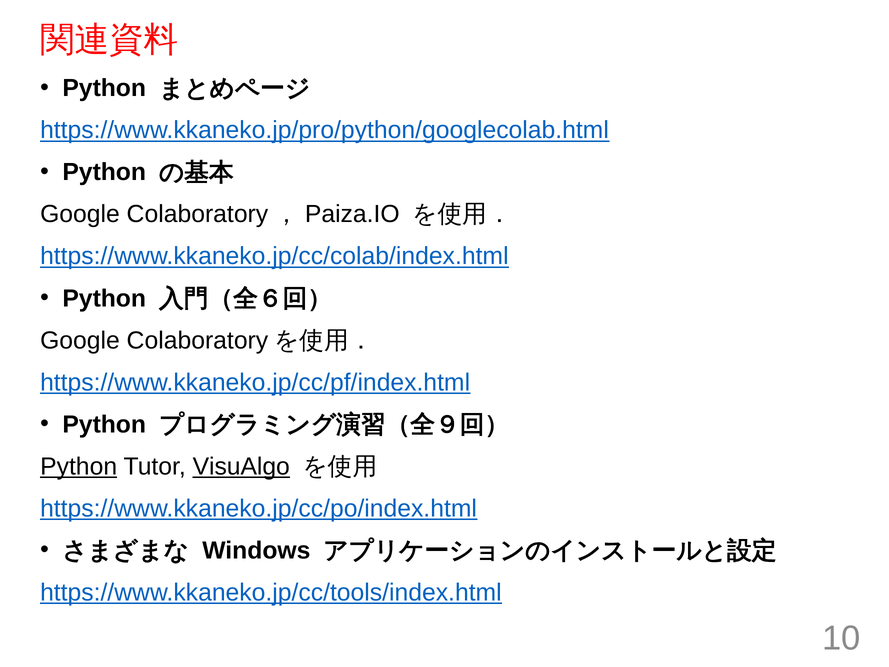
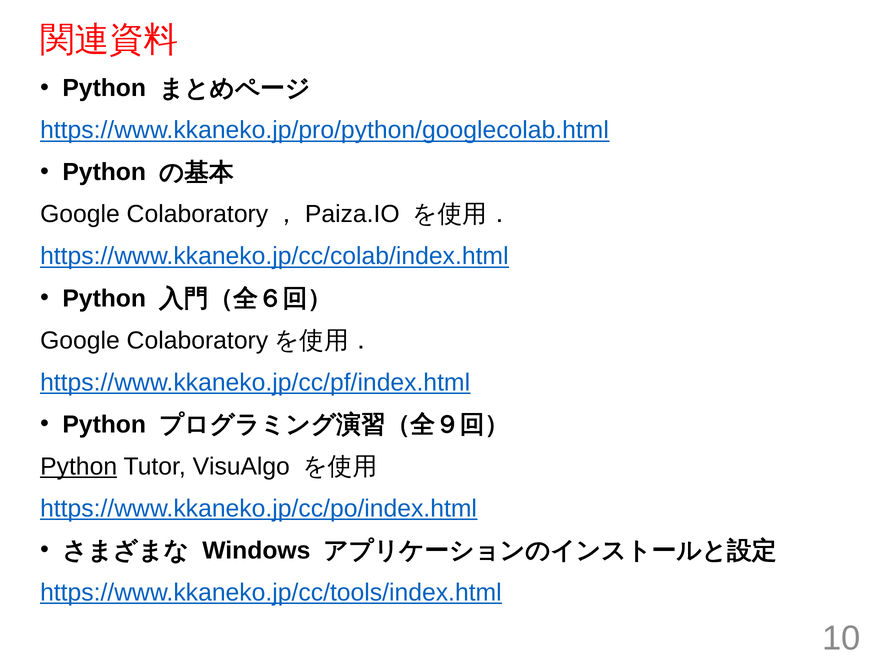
VisuAlgo underline: present -> none
